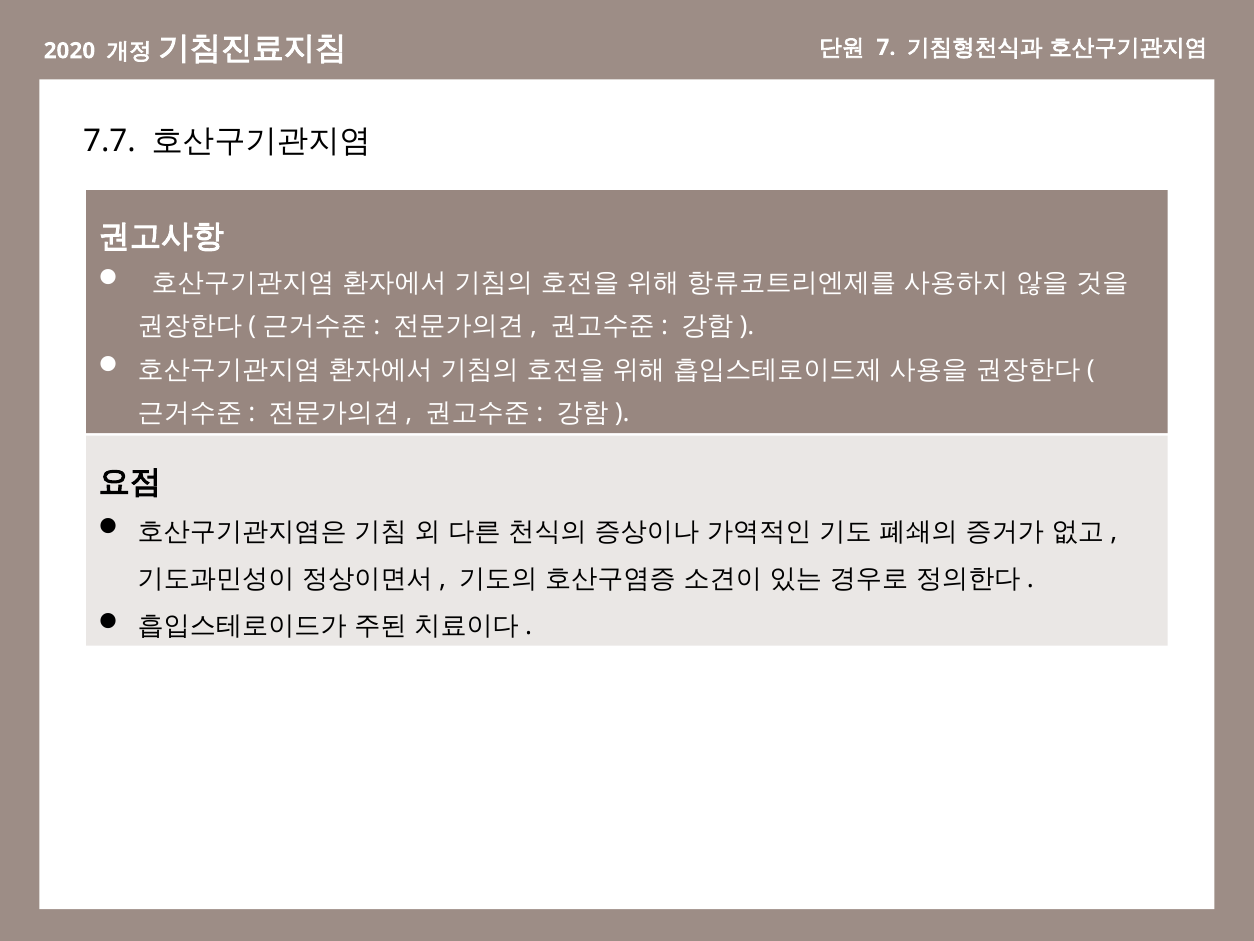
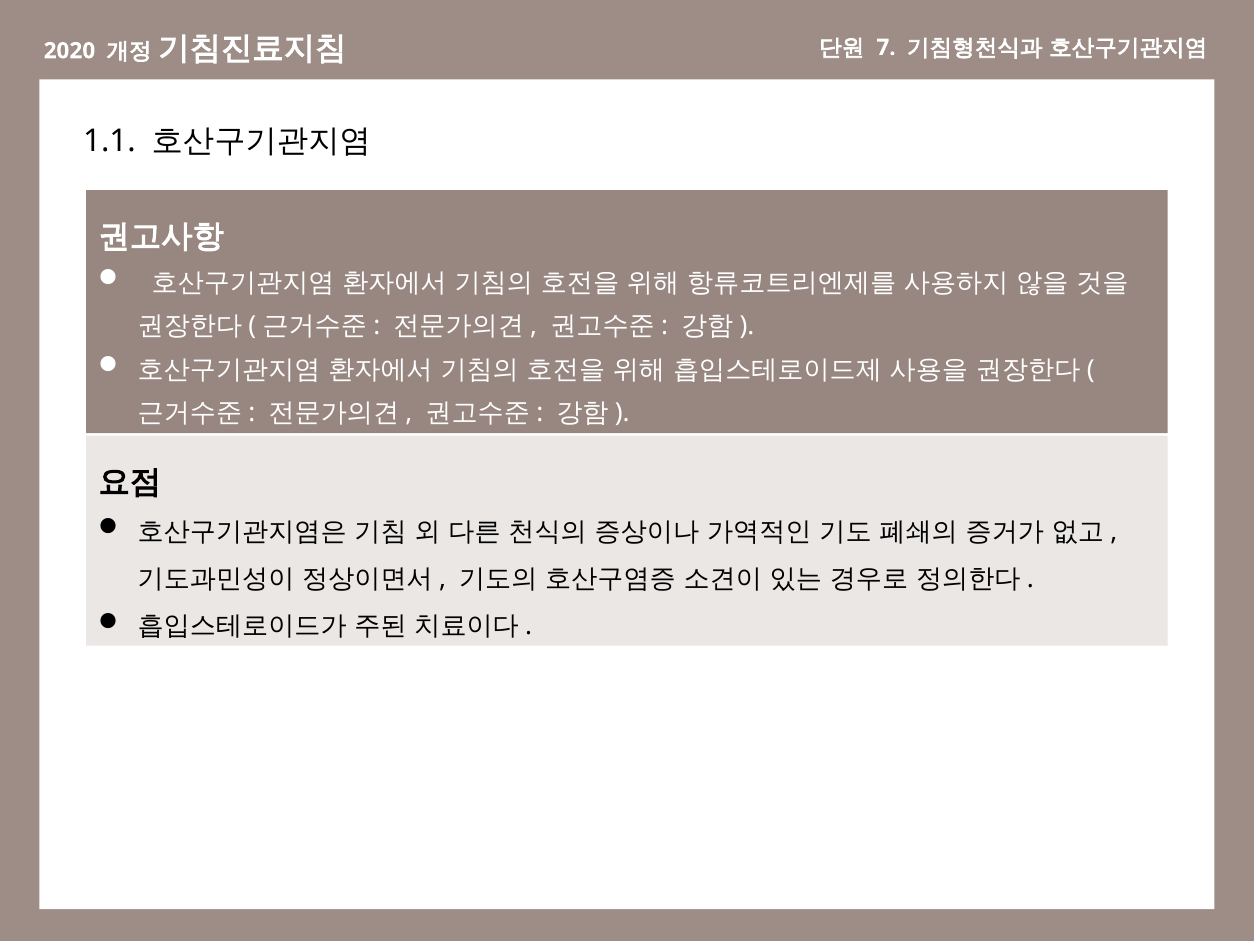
7.7: 7.7 -> 1.1
